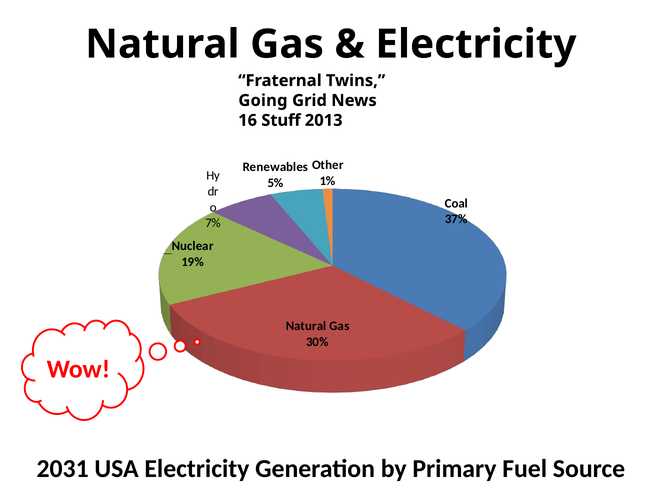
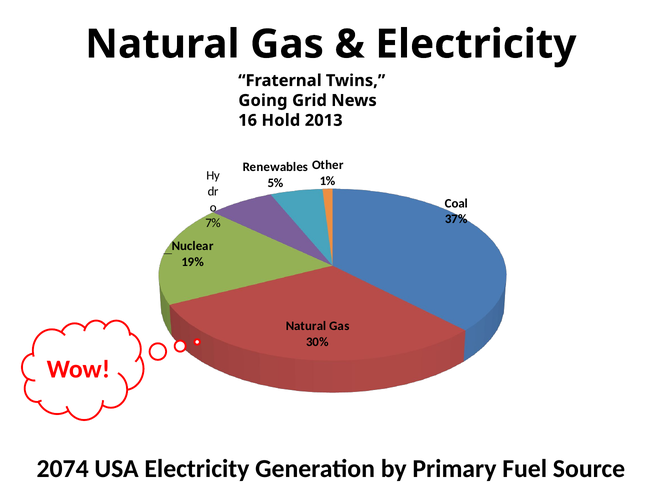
Stuff: Stuff -> Hold
2031: 2031 -> 2074
